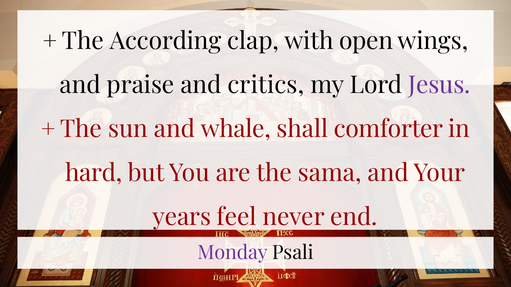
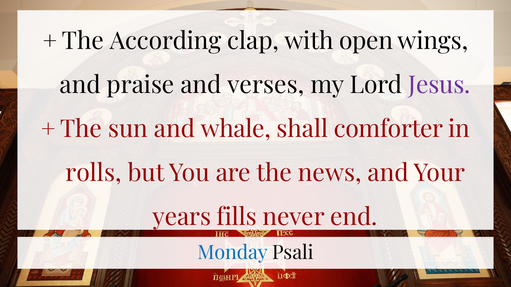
critics: critics -> verses
hard: hard -> rolls
sama: sama -> news
feel: feel -> fills
Monday colour: purple -> blue
